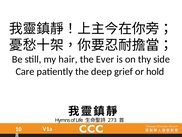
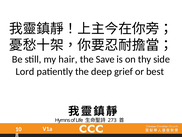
Ever: Ever -> Save
Care: Care -> Lord
hold: hold -> best
